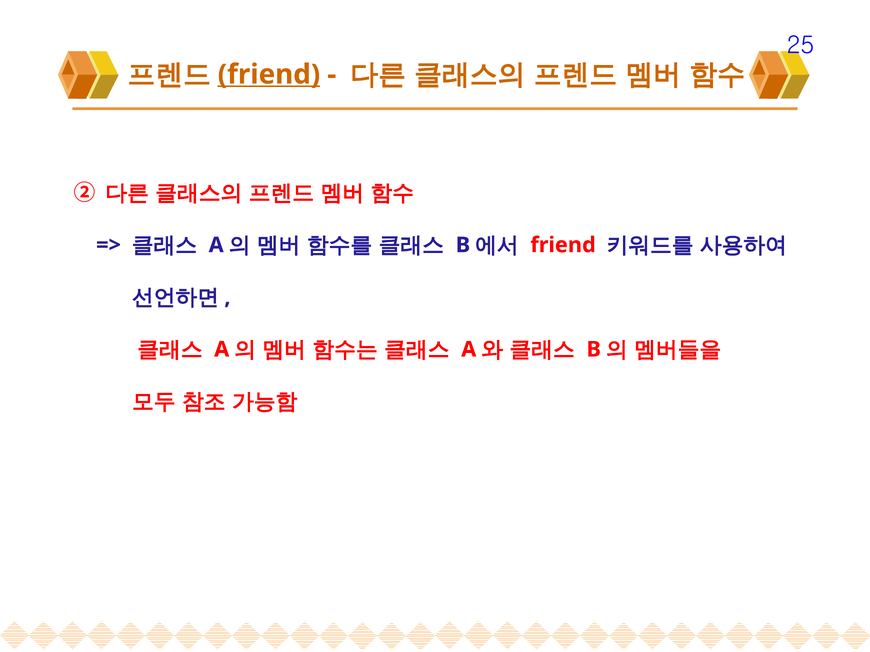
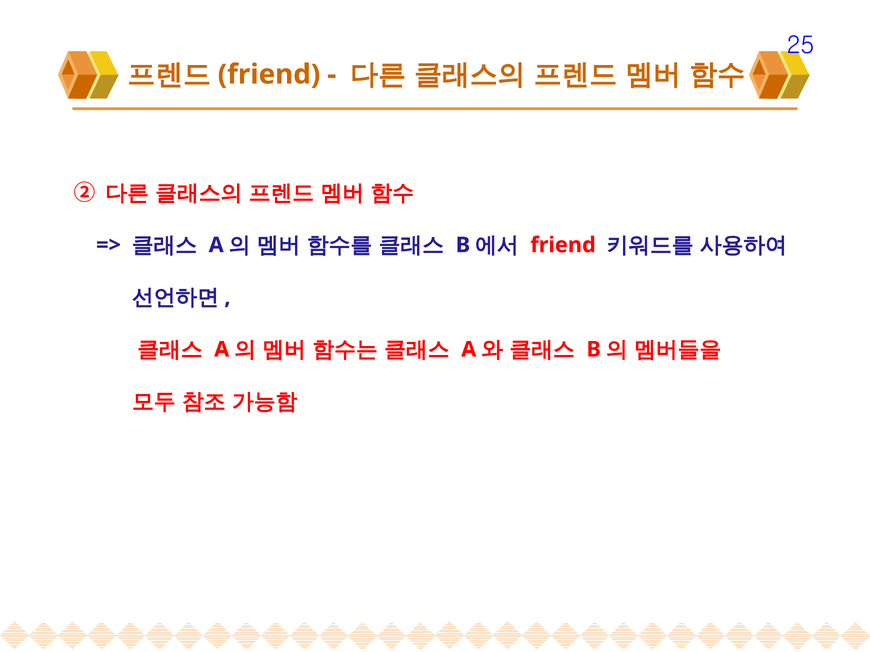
friend at (269, 74) underline: present -> none
